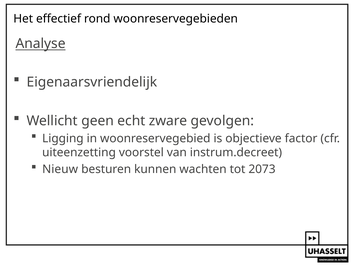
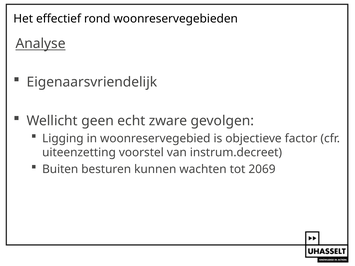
Nieuw: Nieuw -> Buiten
2073: 2073 -> 2069
